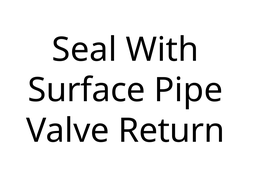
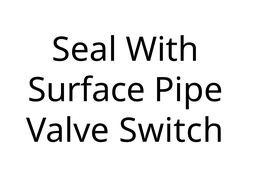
Return: Return -> Switch
